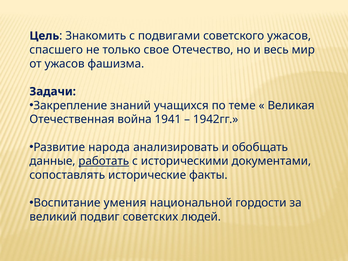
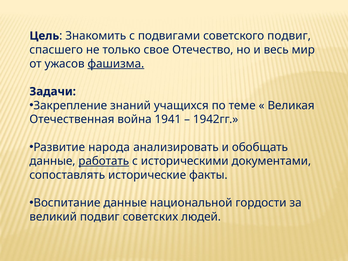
советского ужасов: ужасов -> подвиг
фашизма underline: none -> present
Воспитание умения: умения -> данные
